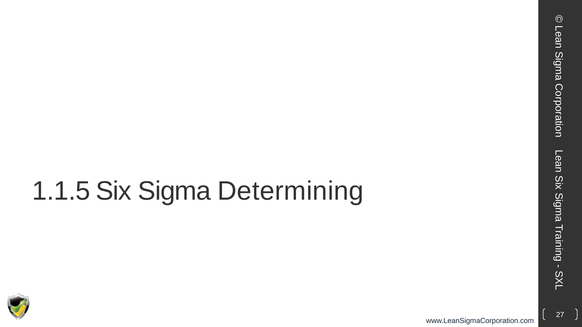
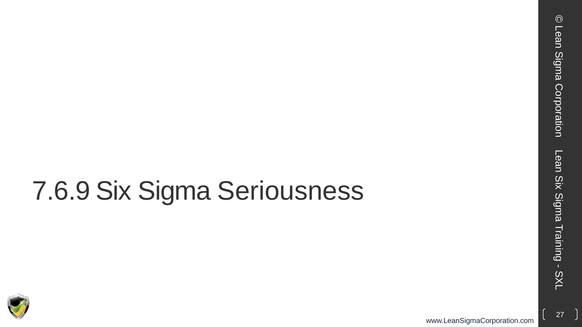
1.1.5: 1.1.5 -> 7.6.9
Determining: Determining -> Seriousness
